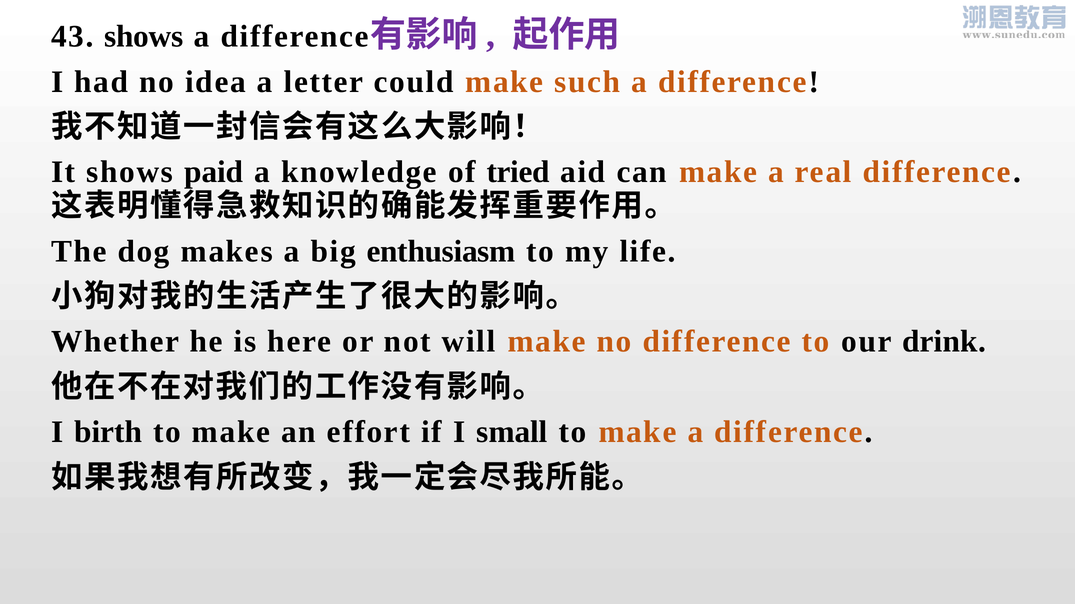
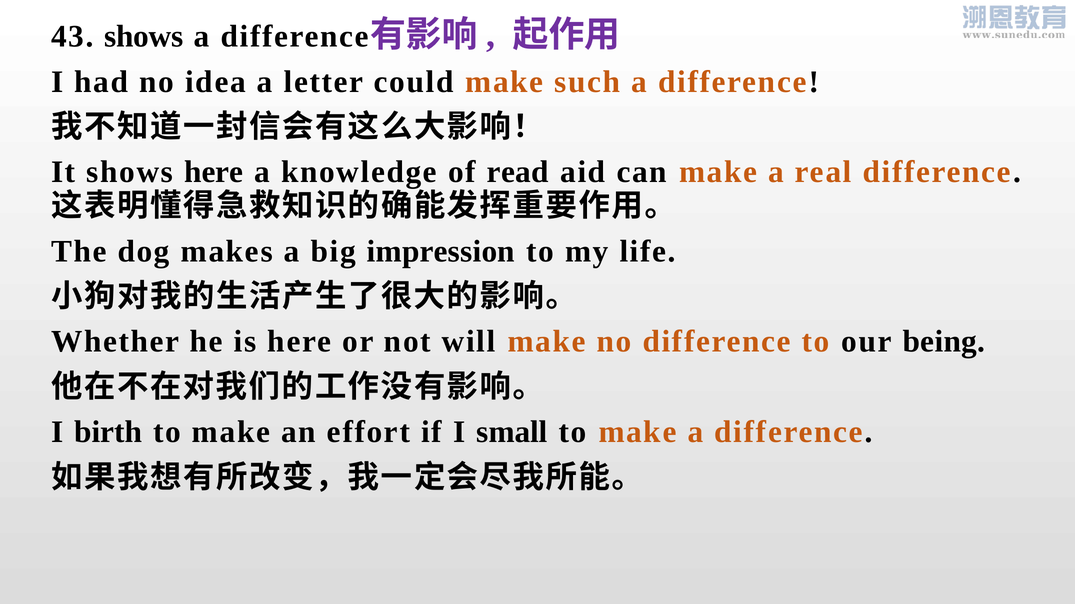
shows paid: paid -> here
tried: tried -> read
enthusiasm: enthusiasm -> impression
drink: drink -> being
